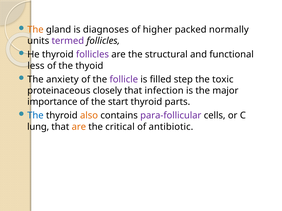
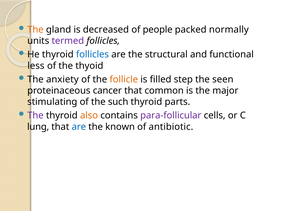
diagnoses: diagnoses -> decreased
higher: higher -> people
follicles at (92, 55) colour: purple -> blue
follicle colour: purple -> orange
toxic: toxic -> seen
closely: closely -> cancer
infection: infection -> common
importance: importance -> stimulating
start: start -> such
The at (35, 116) colour: blue -> purple
are at (79, 127) colour: orange -> blue
critical: critical -> known
